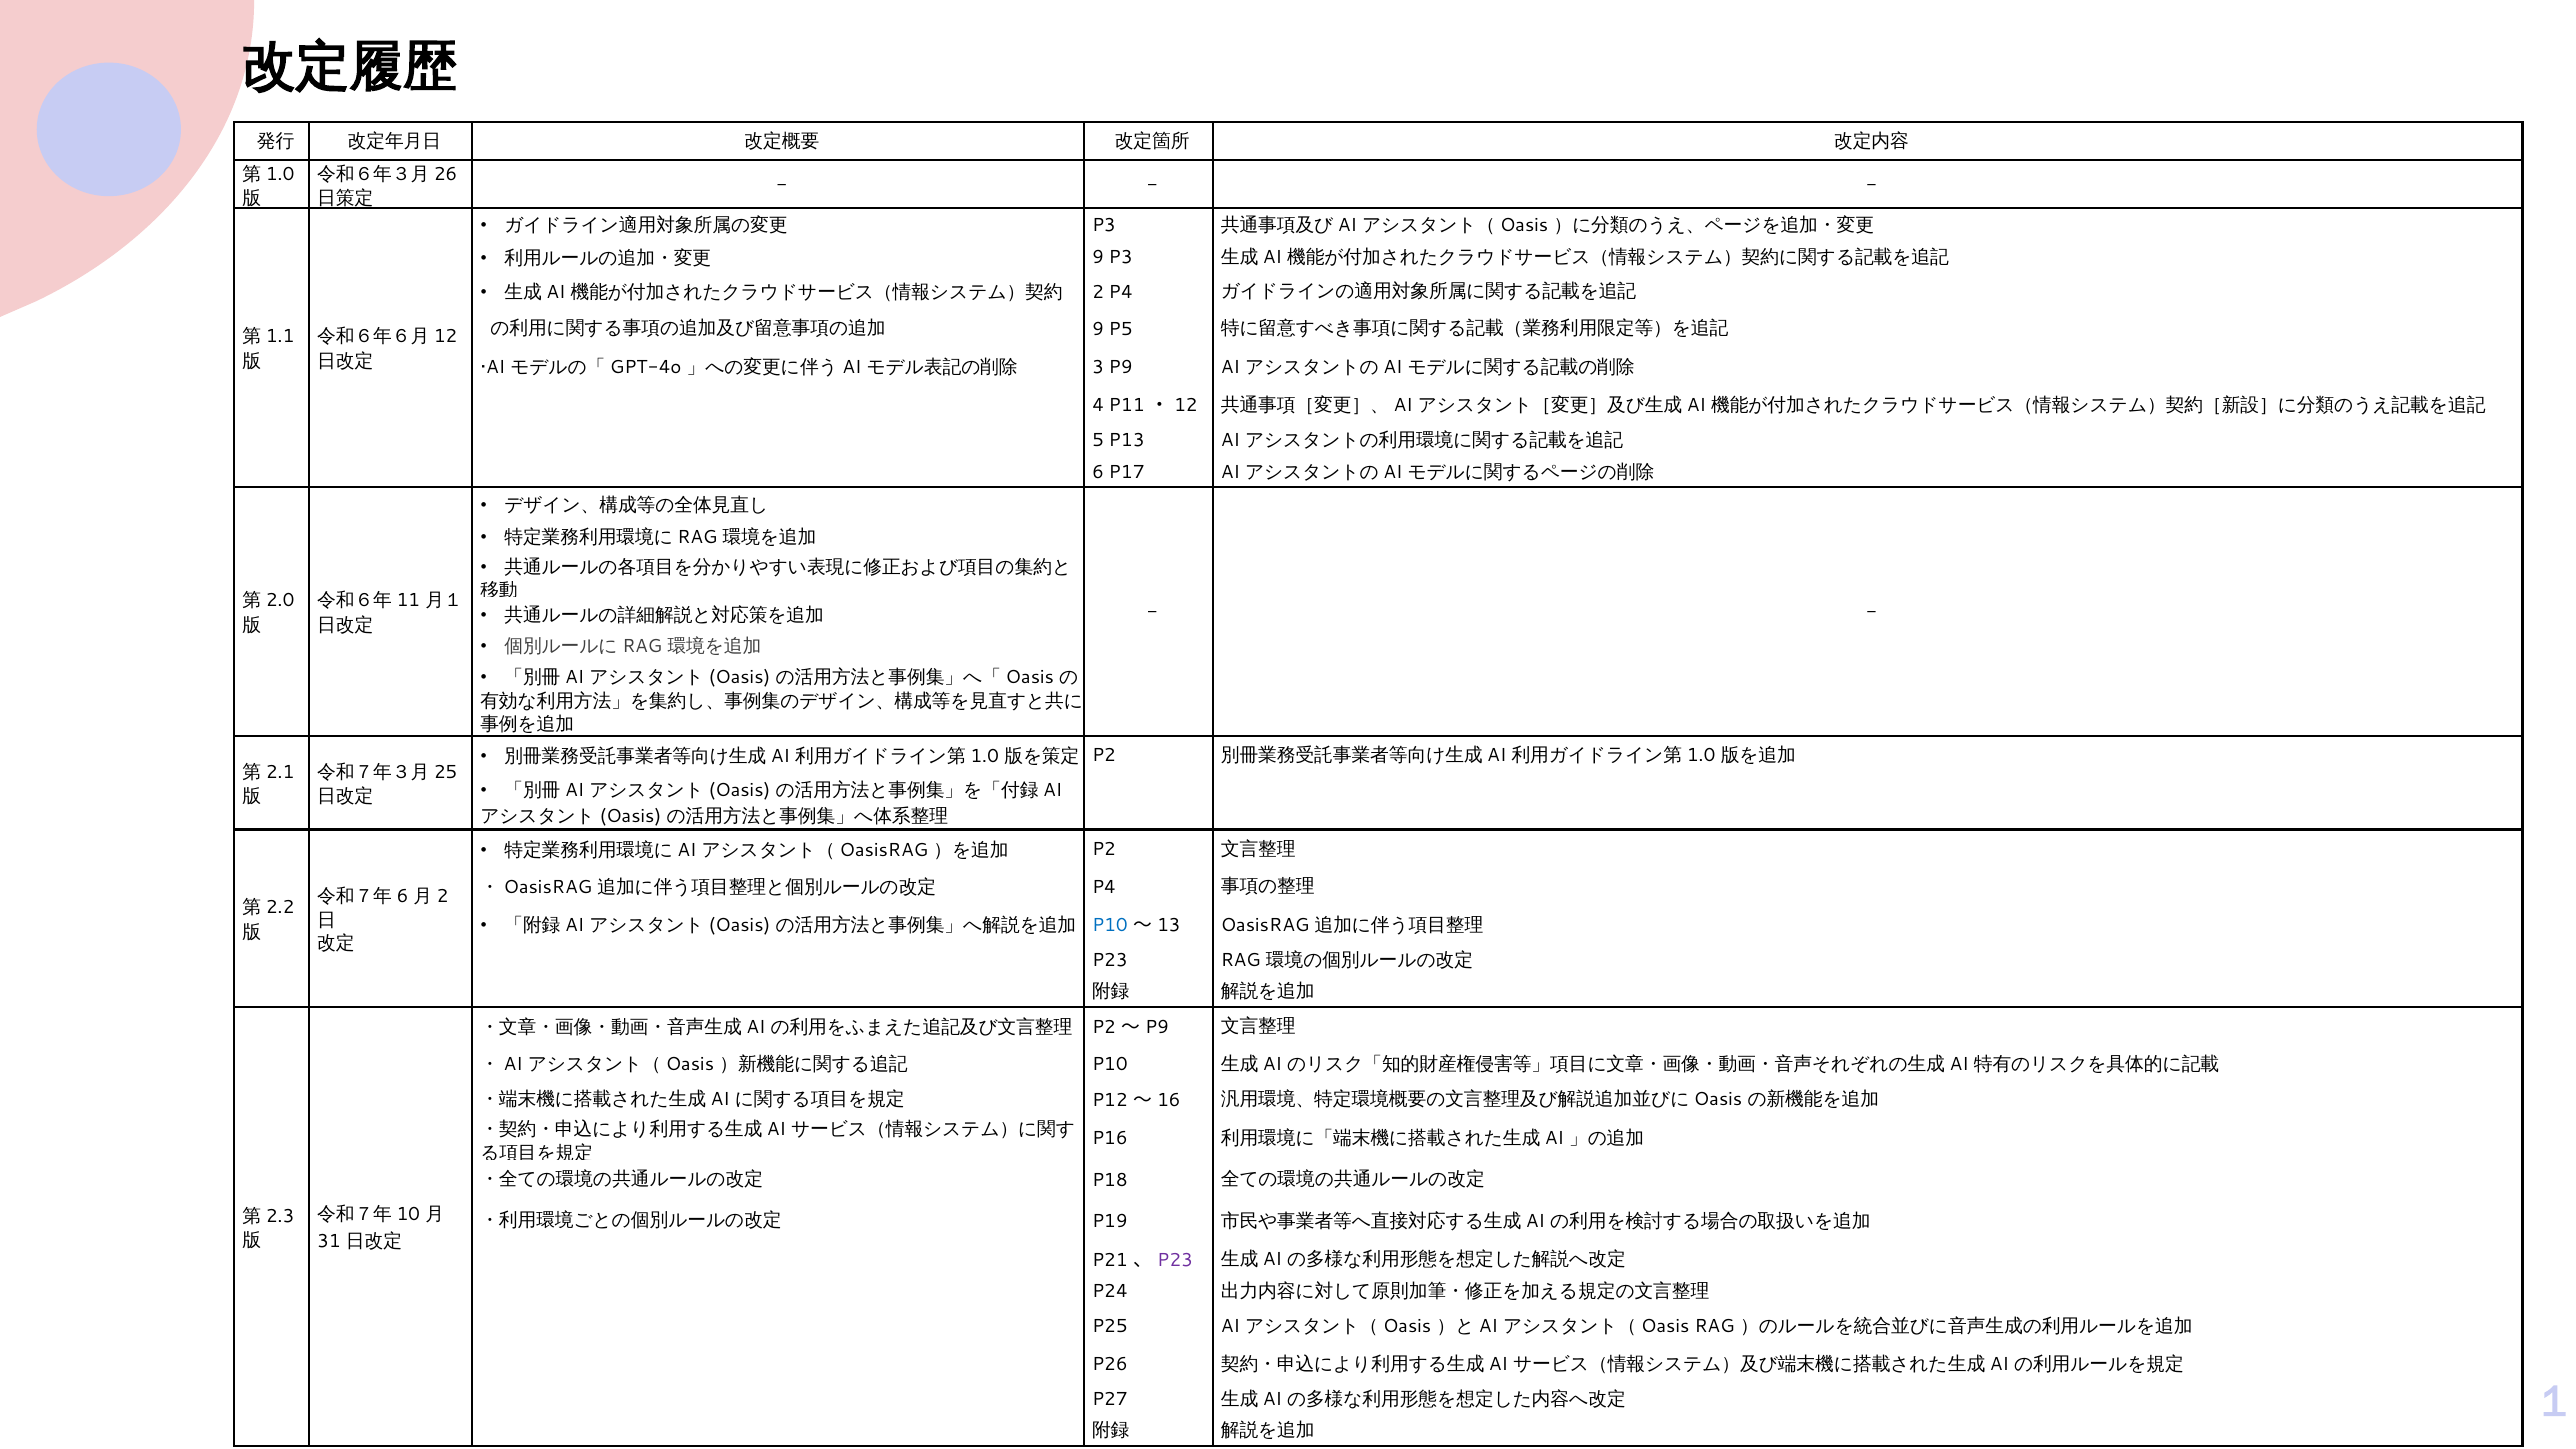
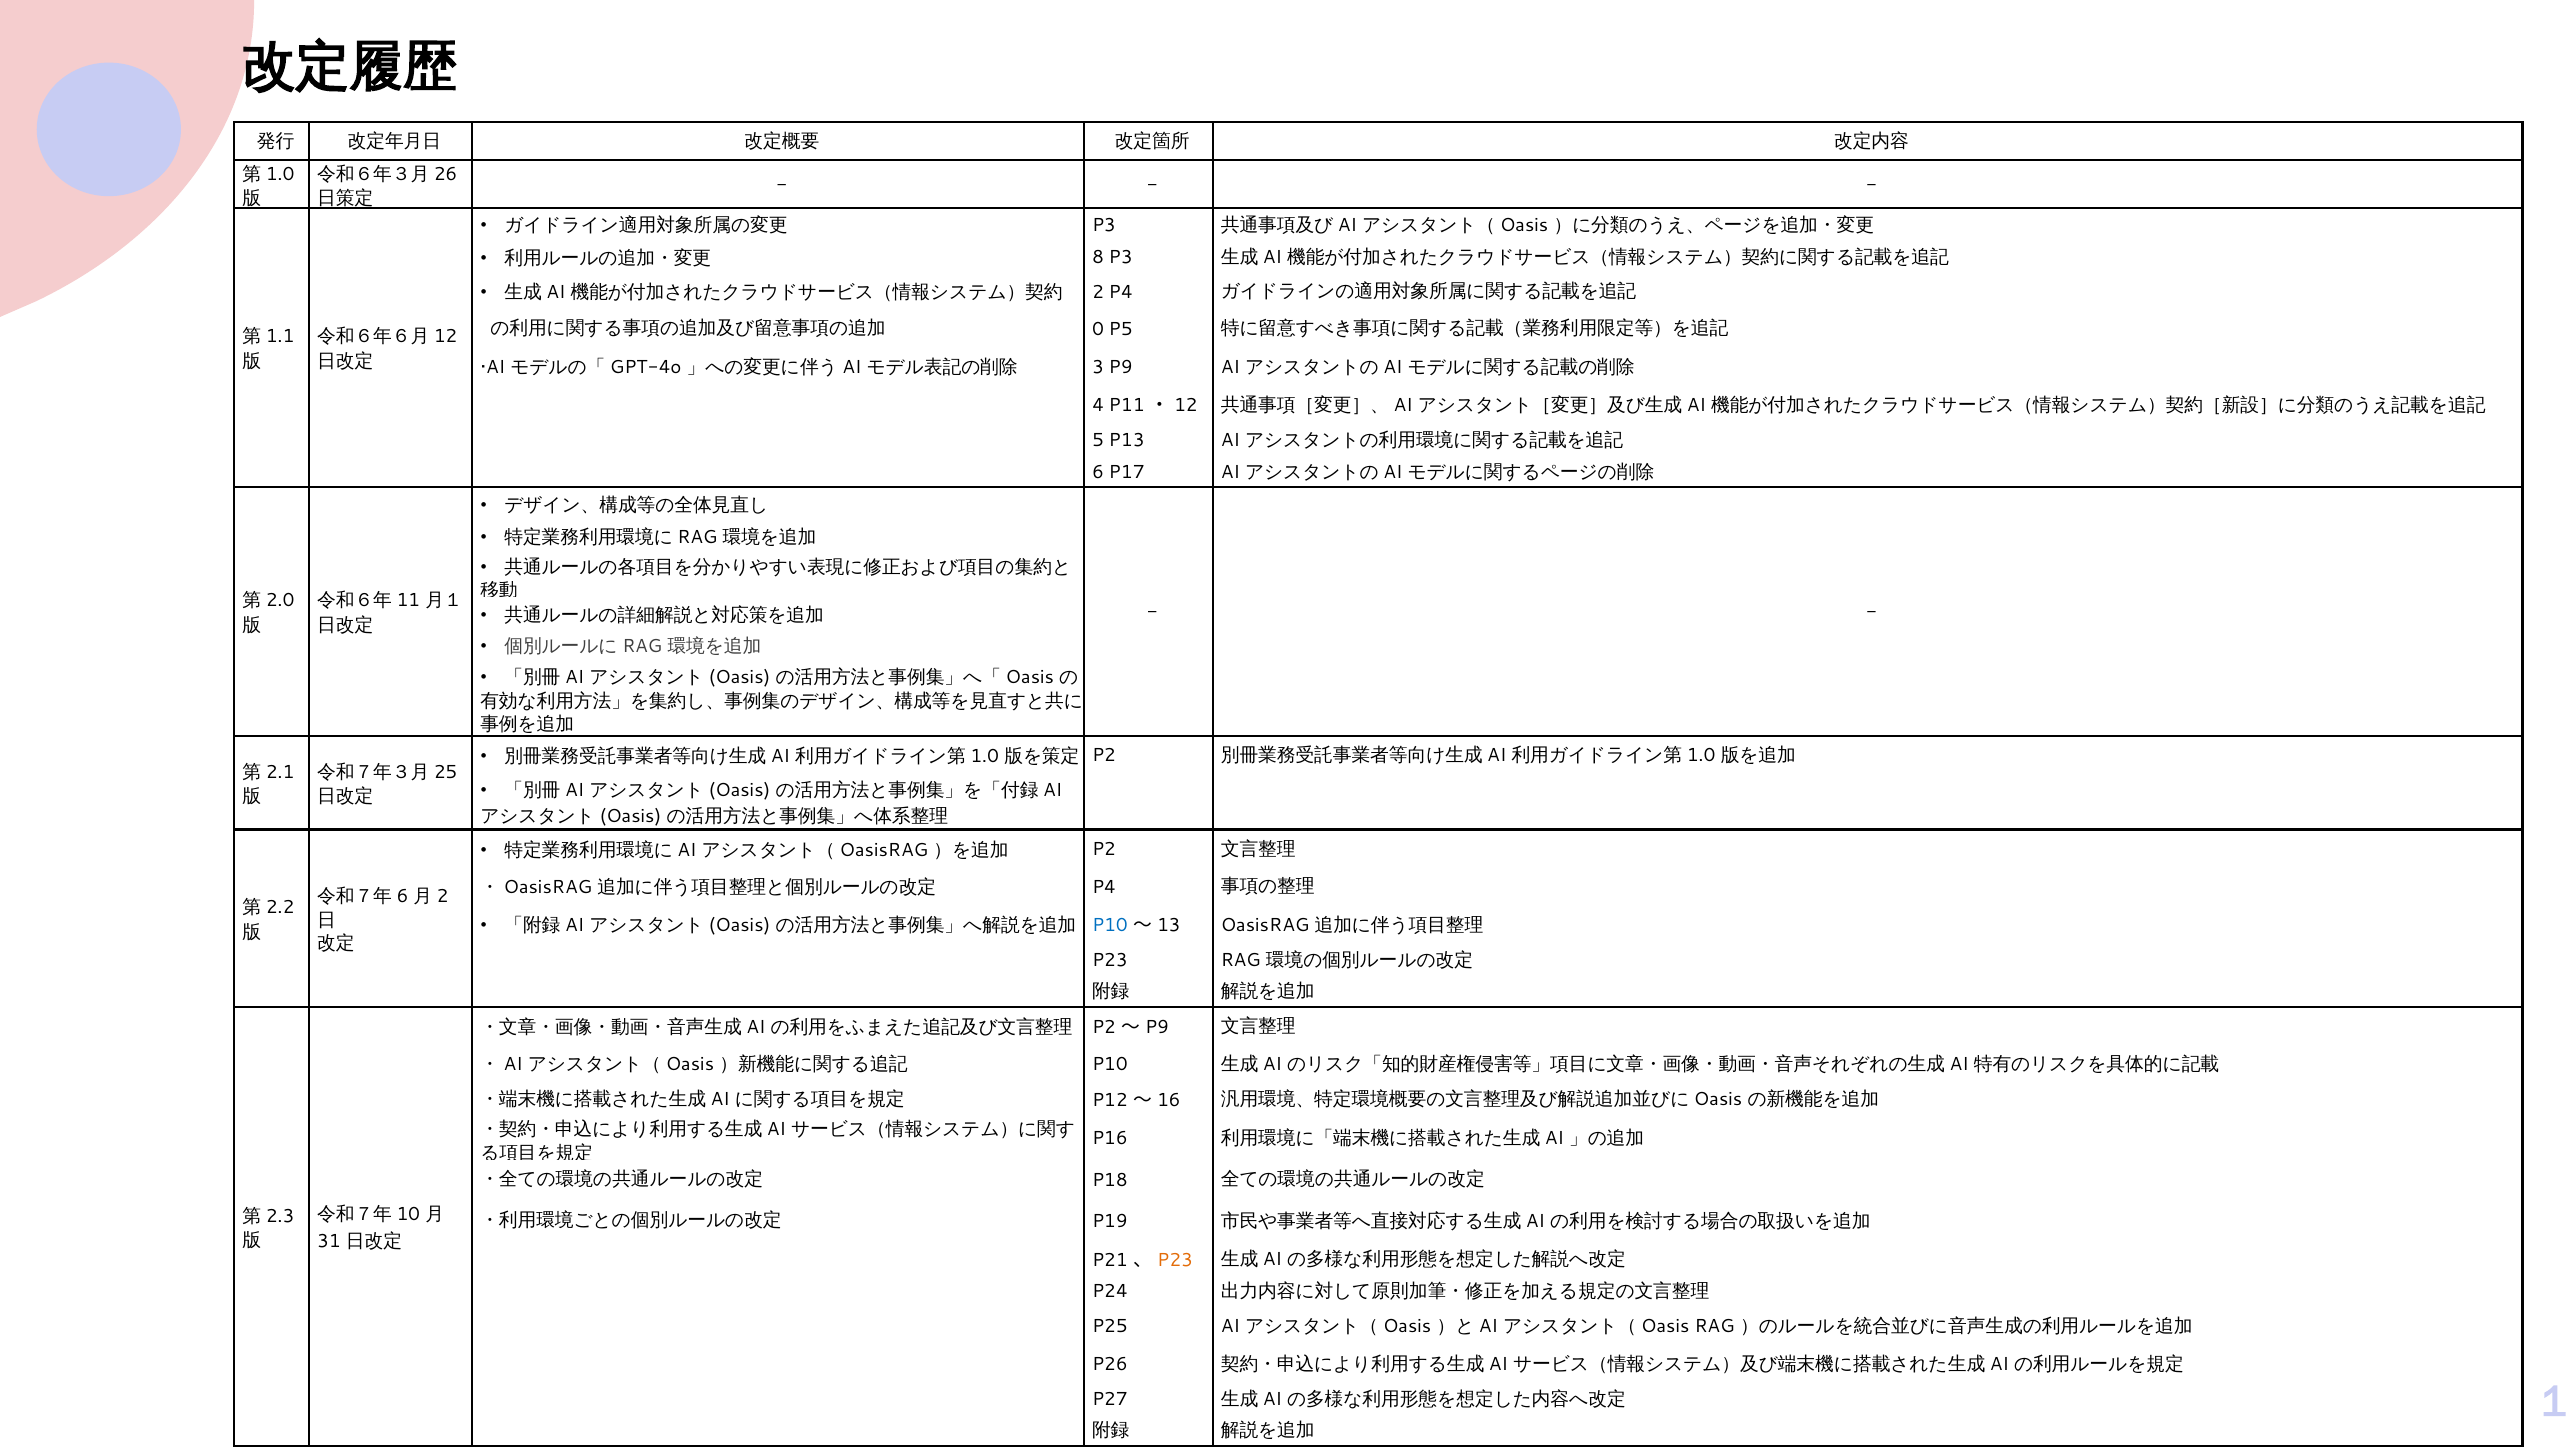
9 at (1098, 257): 9 -> 8
9 at (1098, 330): 9 -> 0
P23 at (1175, 1260) colour: purple -> orange
